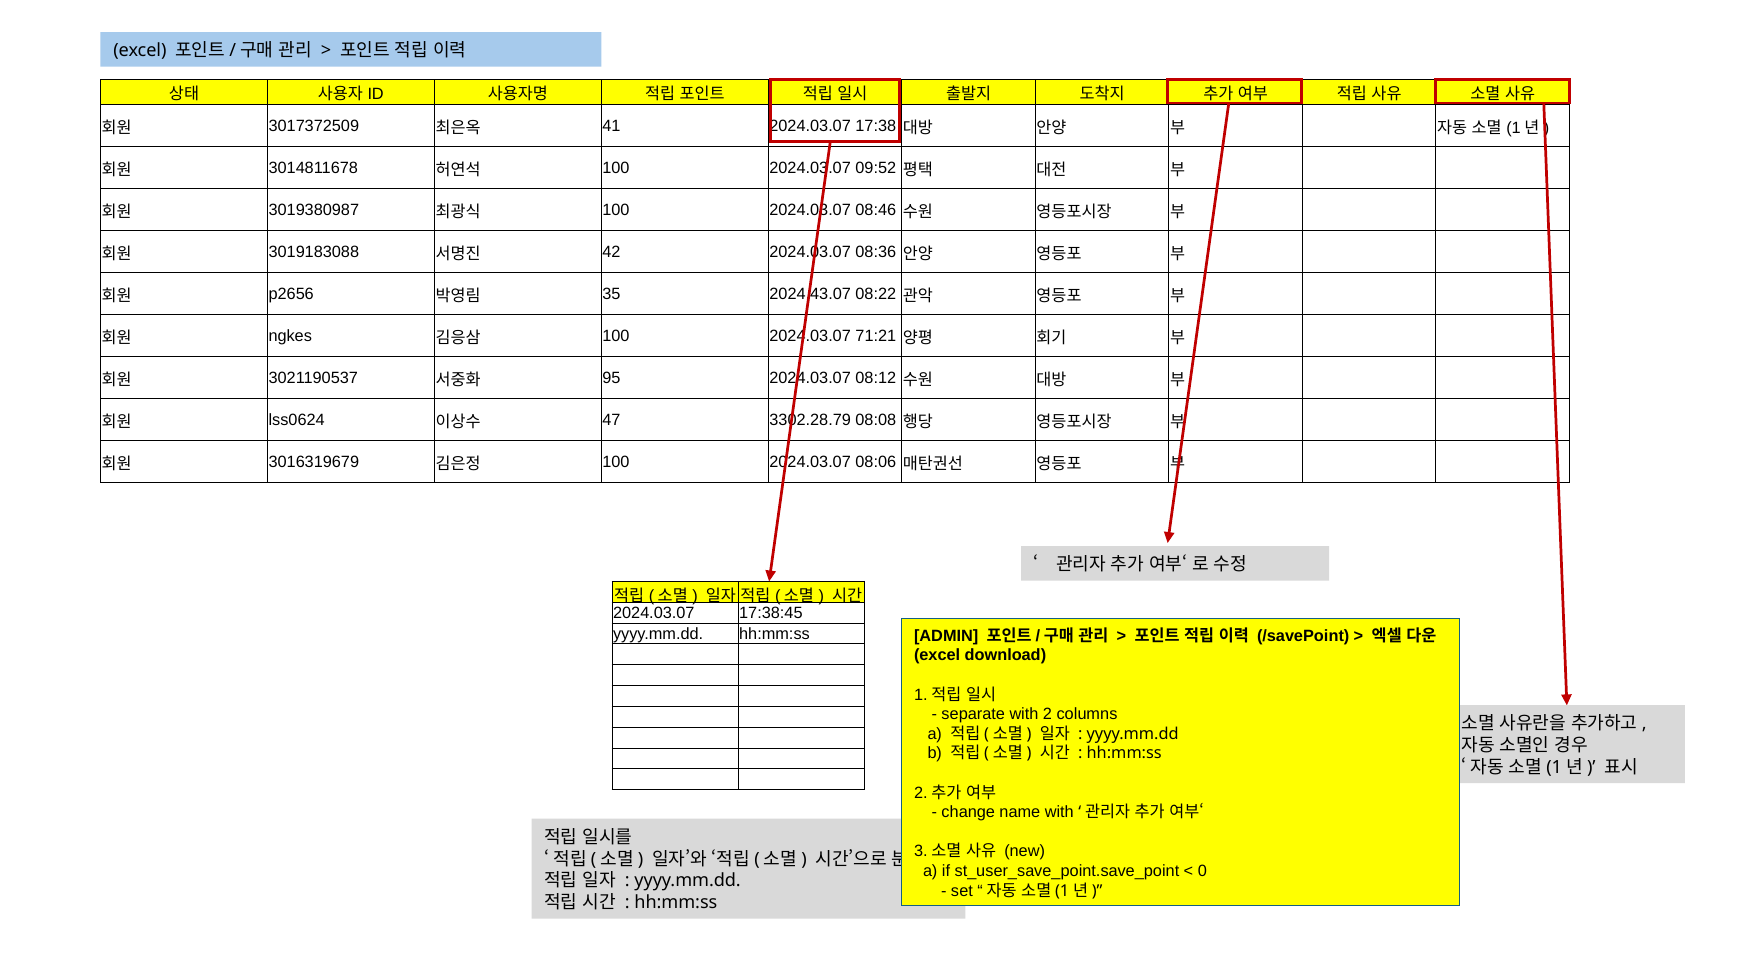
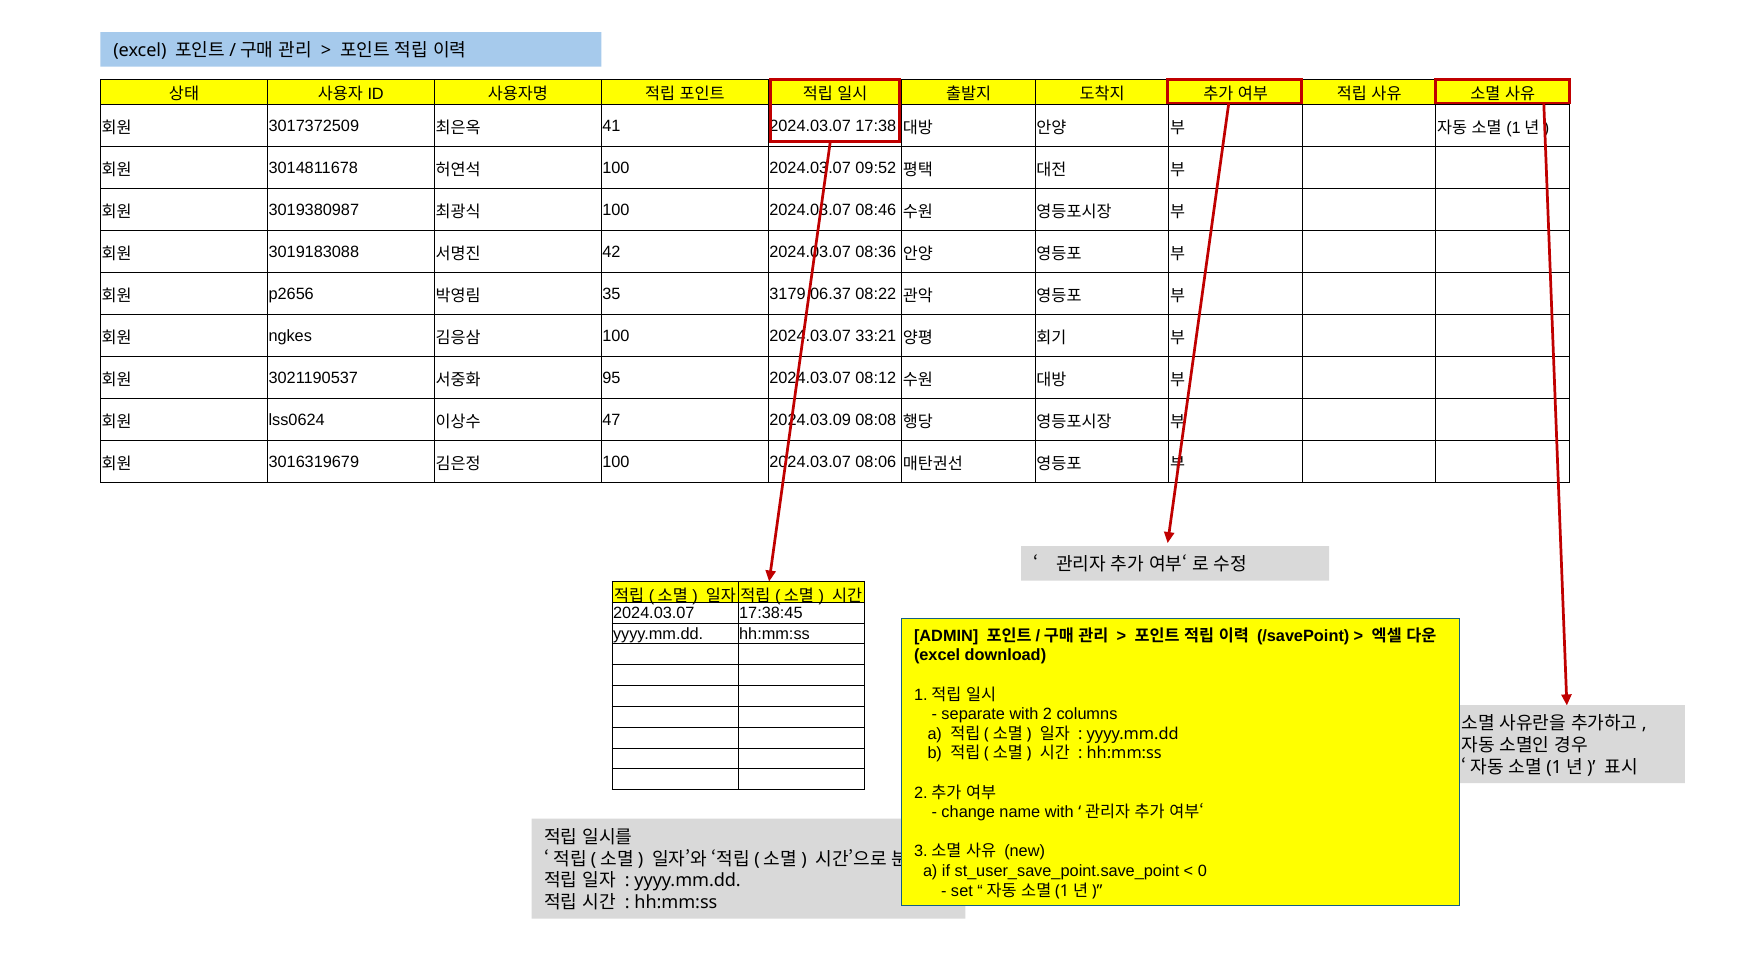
2024.43.07: 2024.43.07 -> 3179.06.37
71:21: 71:21 -> 33:21
3302.28.79: 3302.28.79 -> 2024.03.09
